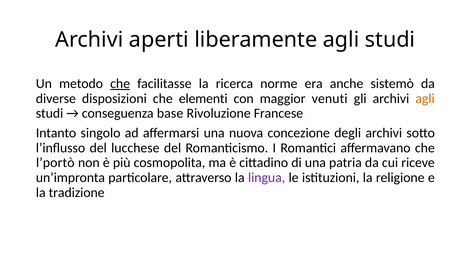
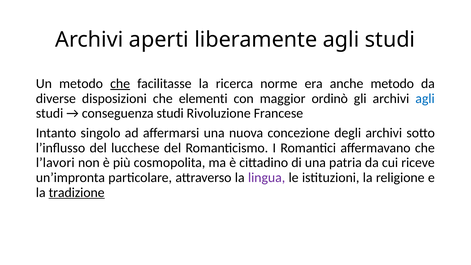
anche sistemò: sistemò -> metodo
venuti: venuti -> ordinò
agli at (425, 98) colour: orange -> blue
conseguenza base: base -> studi
l’portò: l’portò -> l’lavori
tradizione underline: none -> present
